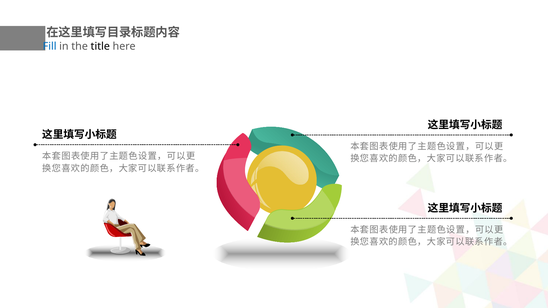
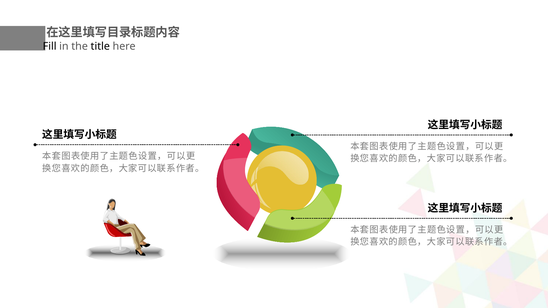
Fill colour: blue -> black
